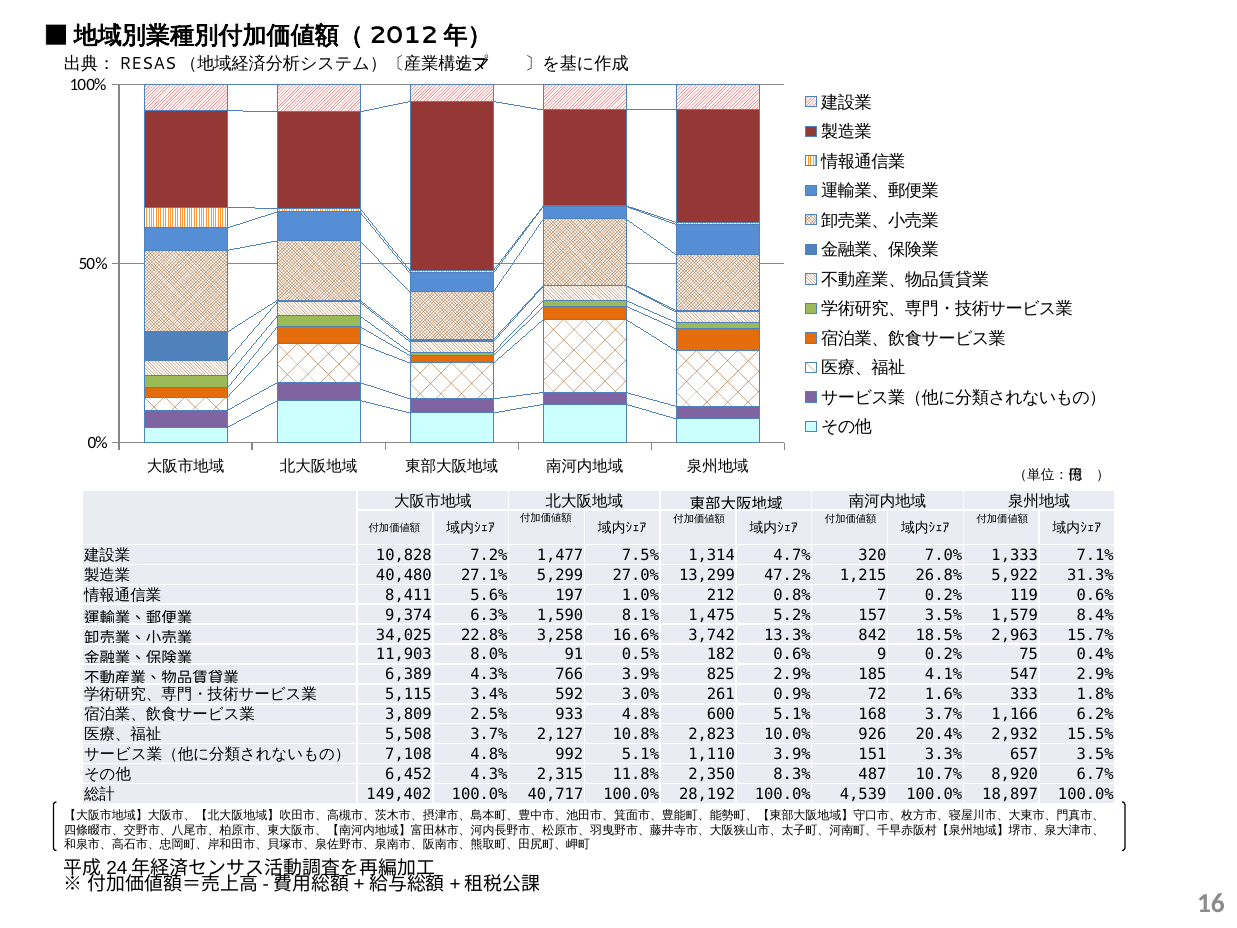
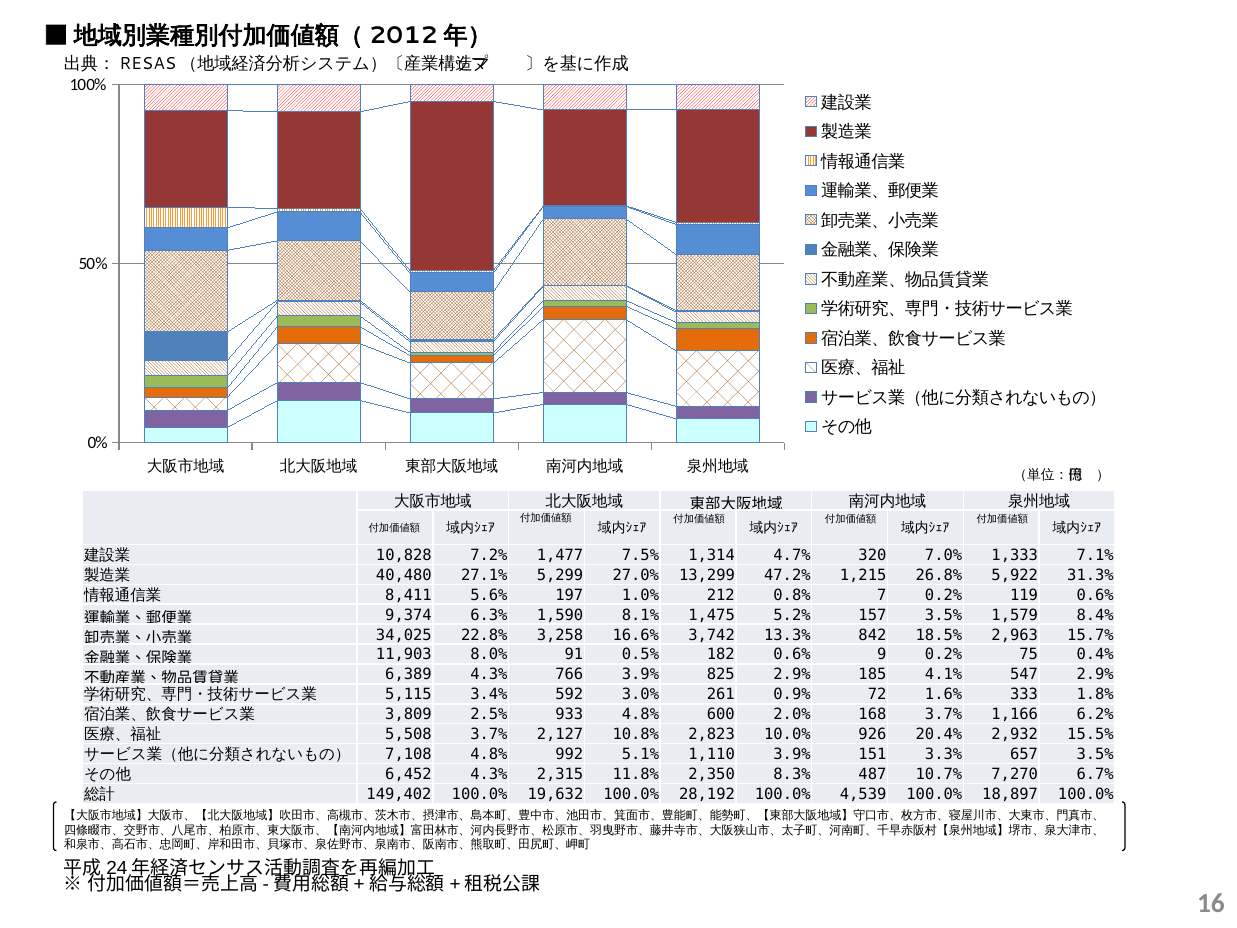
600 5.1%: 5.1% -> 2.0%
8,920: 8,920 -> 7,270
40,717: 40,717 -> 19,632
